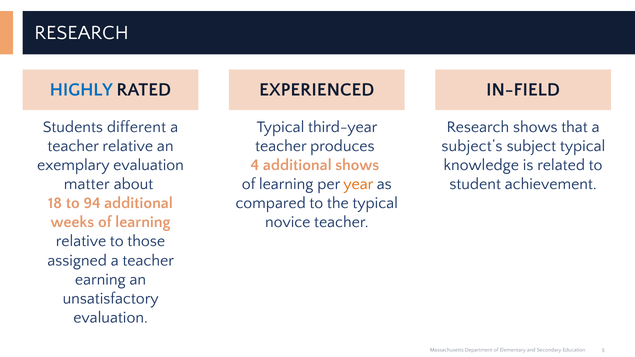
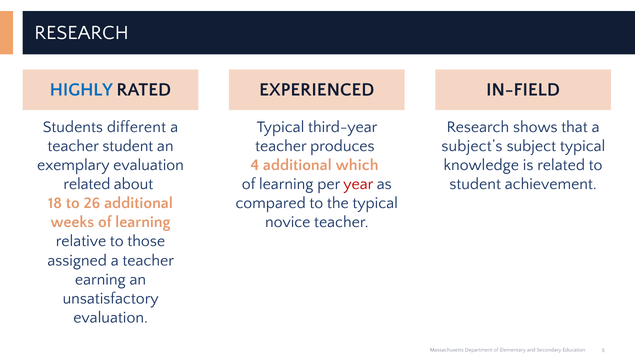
teacher relative: relative -> student
additional shows: shows -> which
matter at (87, 184): matter -> related
year colour: orange -> red
94: 94 -> 26
